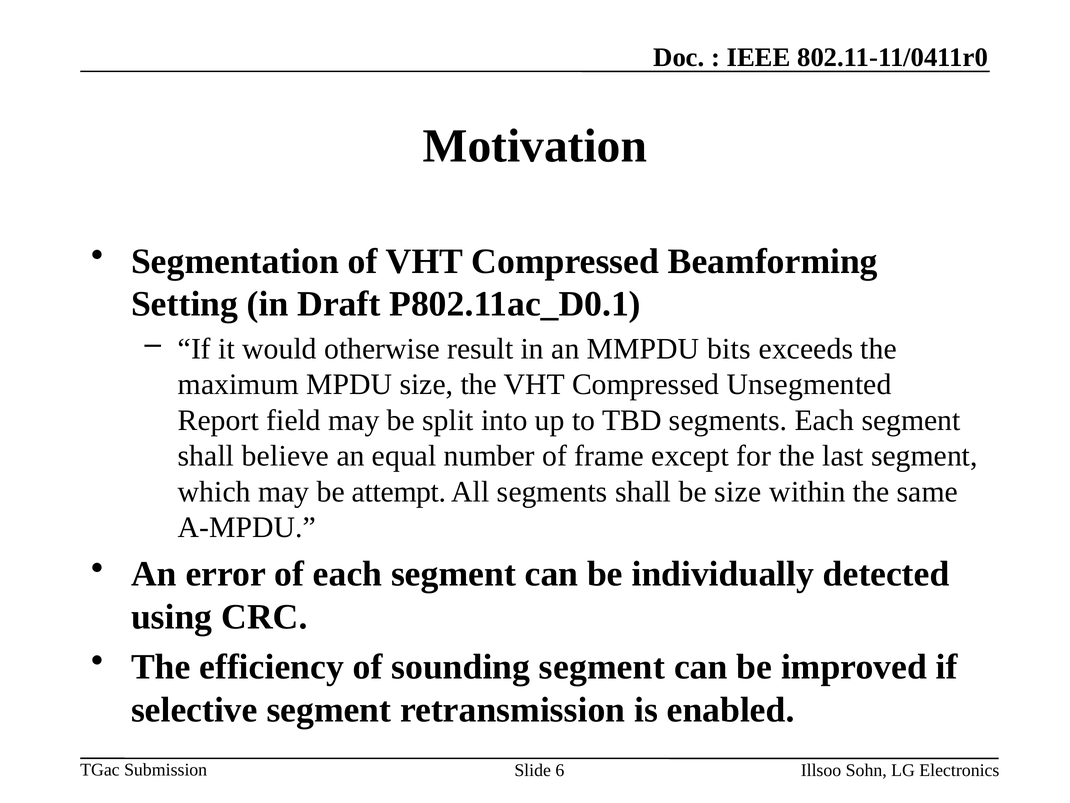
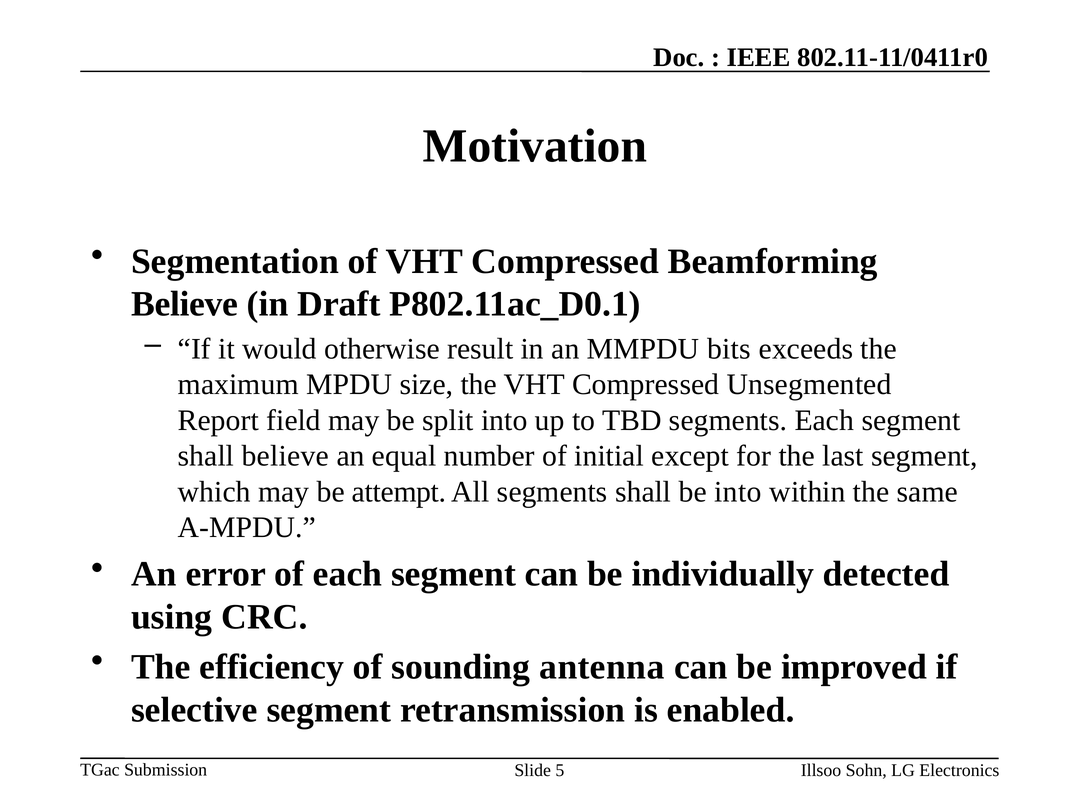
Setting at (185, 304): Setting -> Believe
frame: frame -> initial
be size: size -> into
sounding segment: segment -> antenna
6: 6 -> 5
